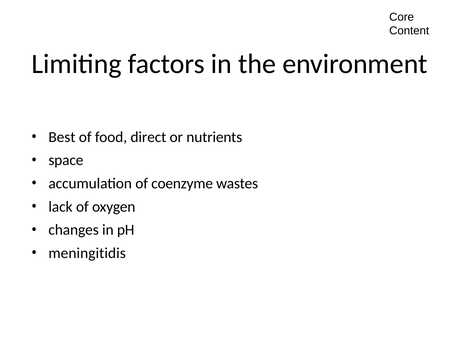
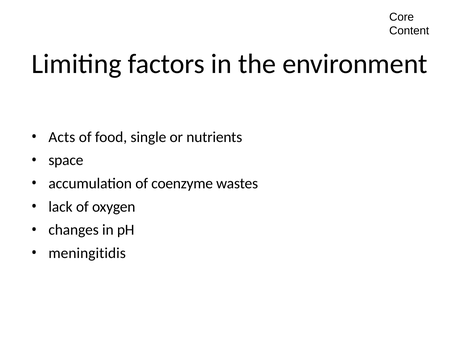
Best: Best -> Acts
direct: direct -> single
